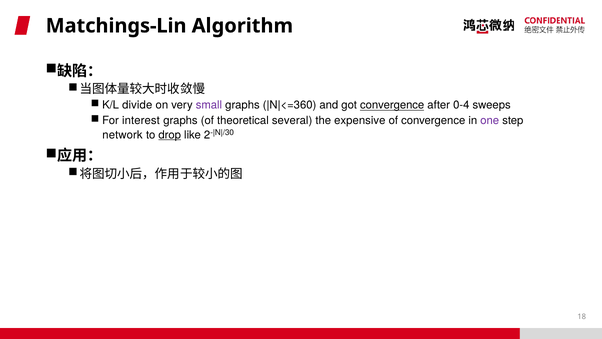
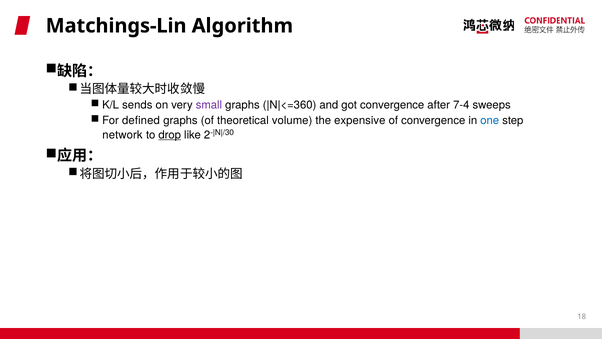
divide: divide -> sends
convergence at (392, 105) underline: present -> none
0-4: 0-4 -> 7-4
interest: interest -> defined
several: several -> volume
one colour: purple -> blue
